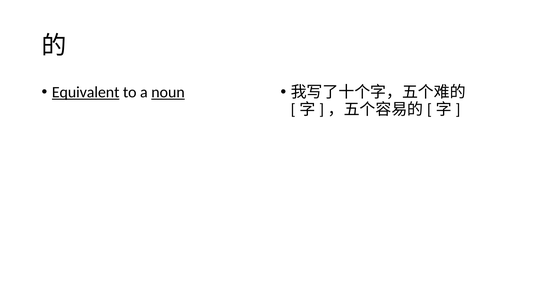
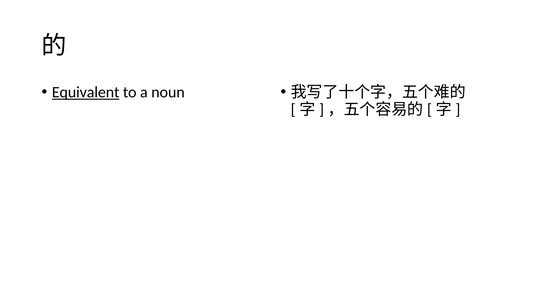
noun underline: present -> none
